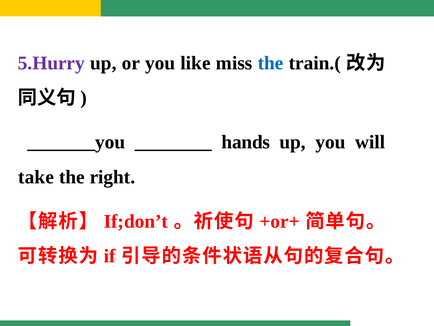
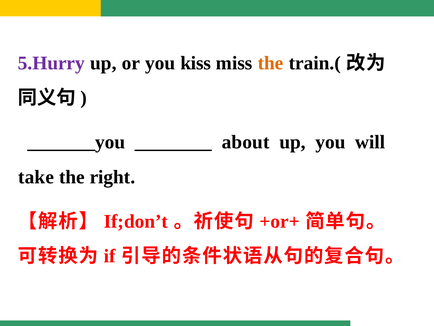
like: like -> kiss
the at (271, 63) colour: blue -> orange
hands: hands -> about
